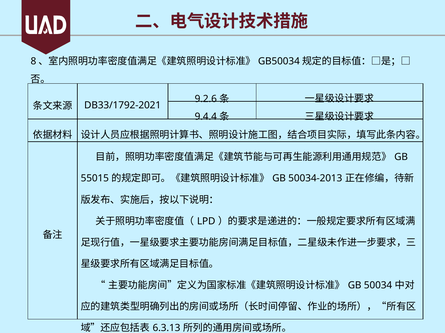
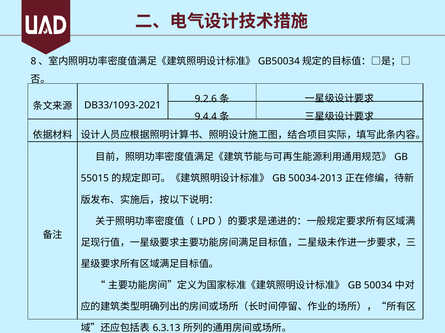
DB33/1792-2021: DB33/1792-2021 -> DB33/1093-2021
